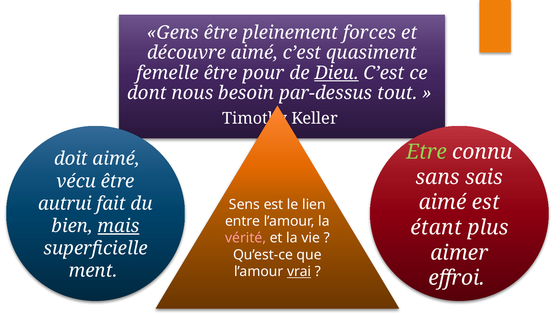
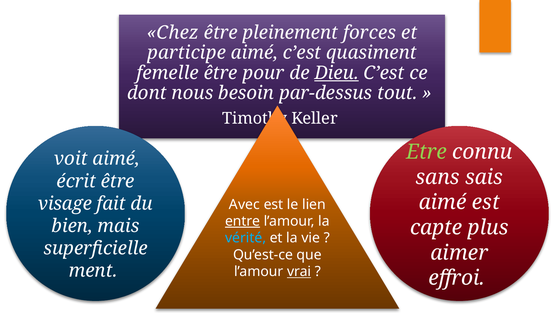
Gens: Gens -> Chez
découvre: découvre -> participe
doit: doit -> voit
vécu: vécu -> écrit
autrui: autrui -> visage
Sens: Sens -> Avec
entre underline: none -> present
mais underline: present -> none
étant: étant -> capte
vérité colour: pink -> light blue
